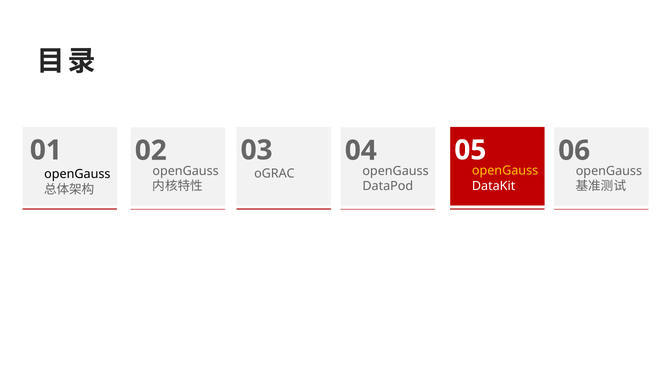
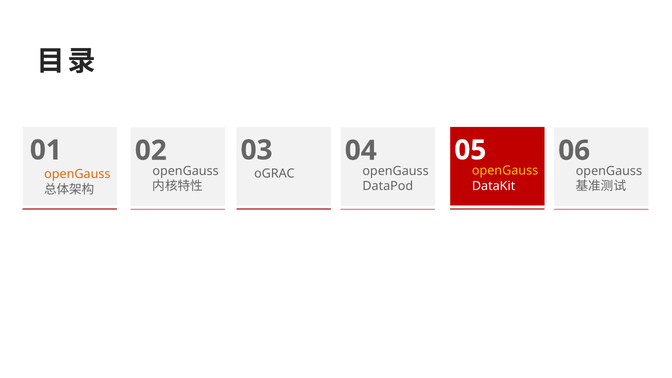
openGauss at (77, 174) colour: black -> orange
